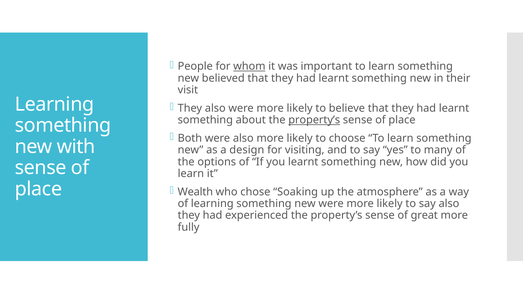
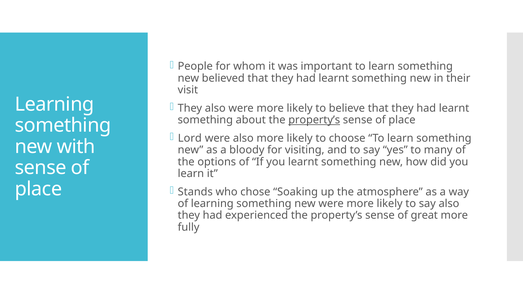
whom underline: present -> none
Both: Both -> Lord
design: design -> bloody
Wealth: Wealth -> Stands
